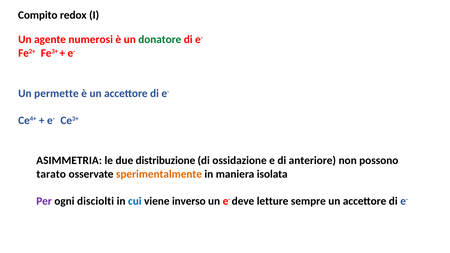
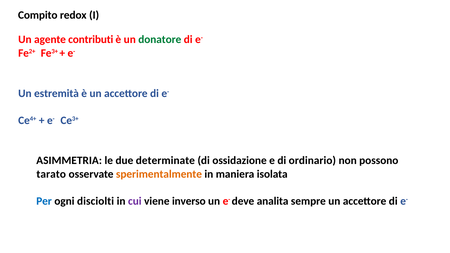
numerosi: numerosi -> contributi
permette: permette -> estremità
distribuzione: distribuzione -> determinate
anteriore: anteriore -> ordinario
Per colour: purple -> blue
cui colour: blue -> purple
letture: letture -> analita
